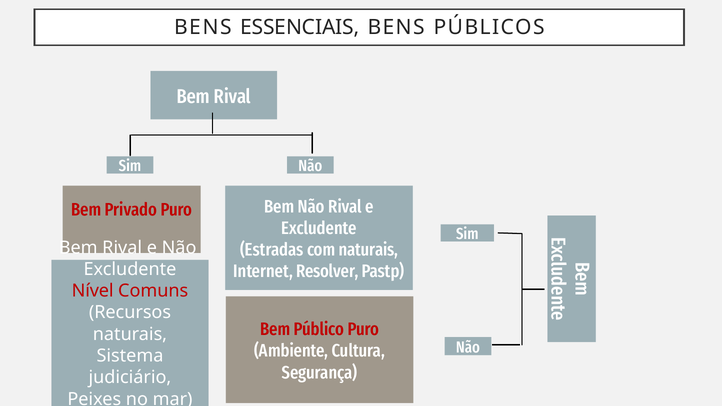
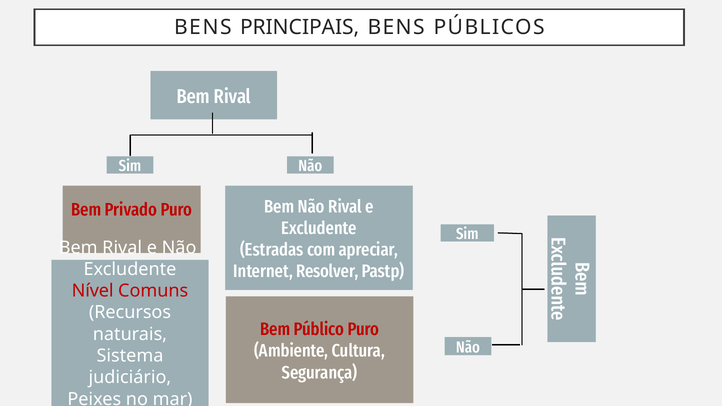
ESSENCIAIS: ESSENCIAIS -> PRINCIPAIS
com naturais: naturais -> apreciar
